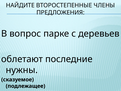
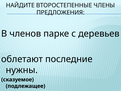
вопрос: вопрос -> членов
